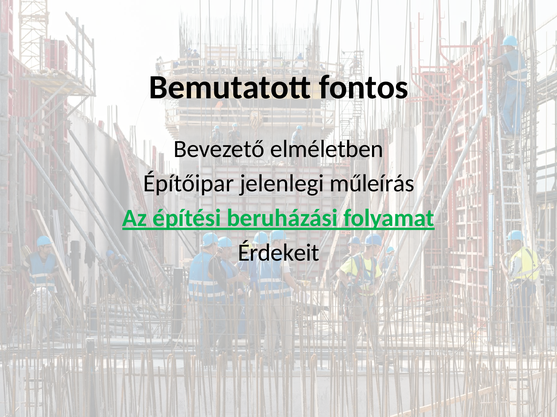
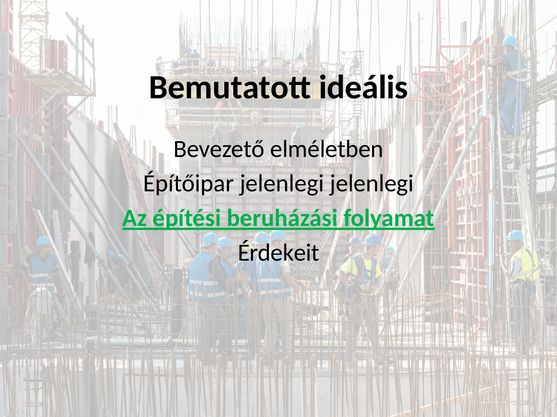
fontos: fontos -> ideális
jelenlegi műleírás: műleírás -> jelenlegi
